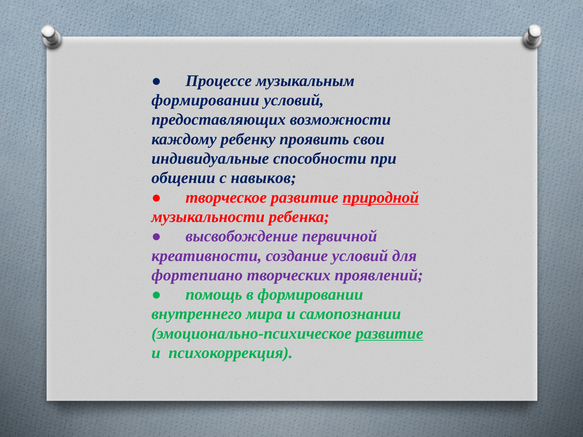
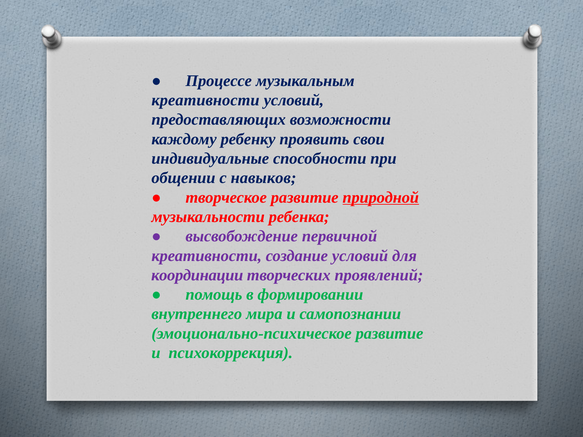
формировании at (205, 100): формировании -> креативности
фортепиано: фортепиано -> координации
развитие at (389, 334) underline: present -> none
